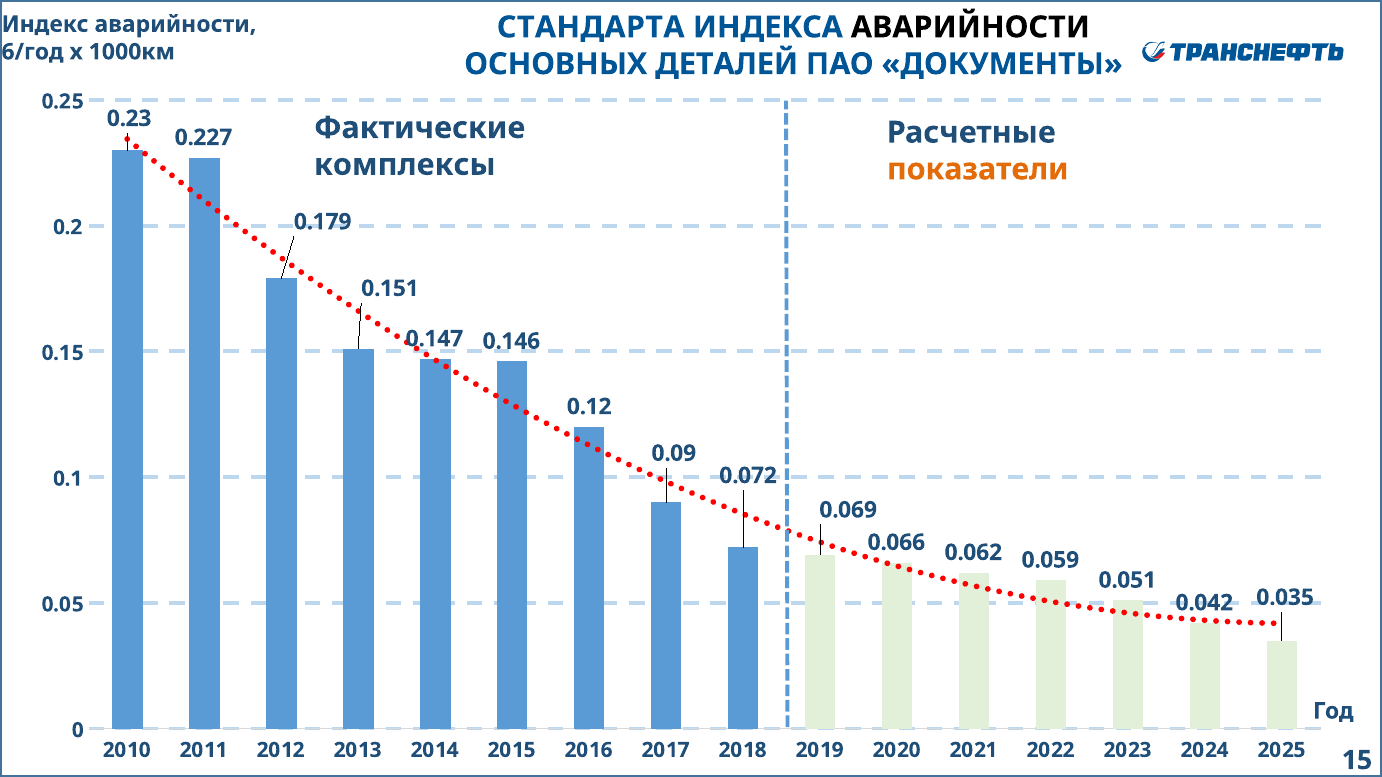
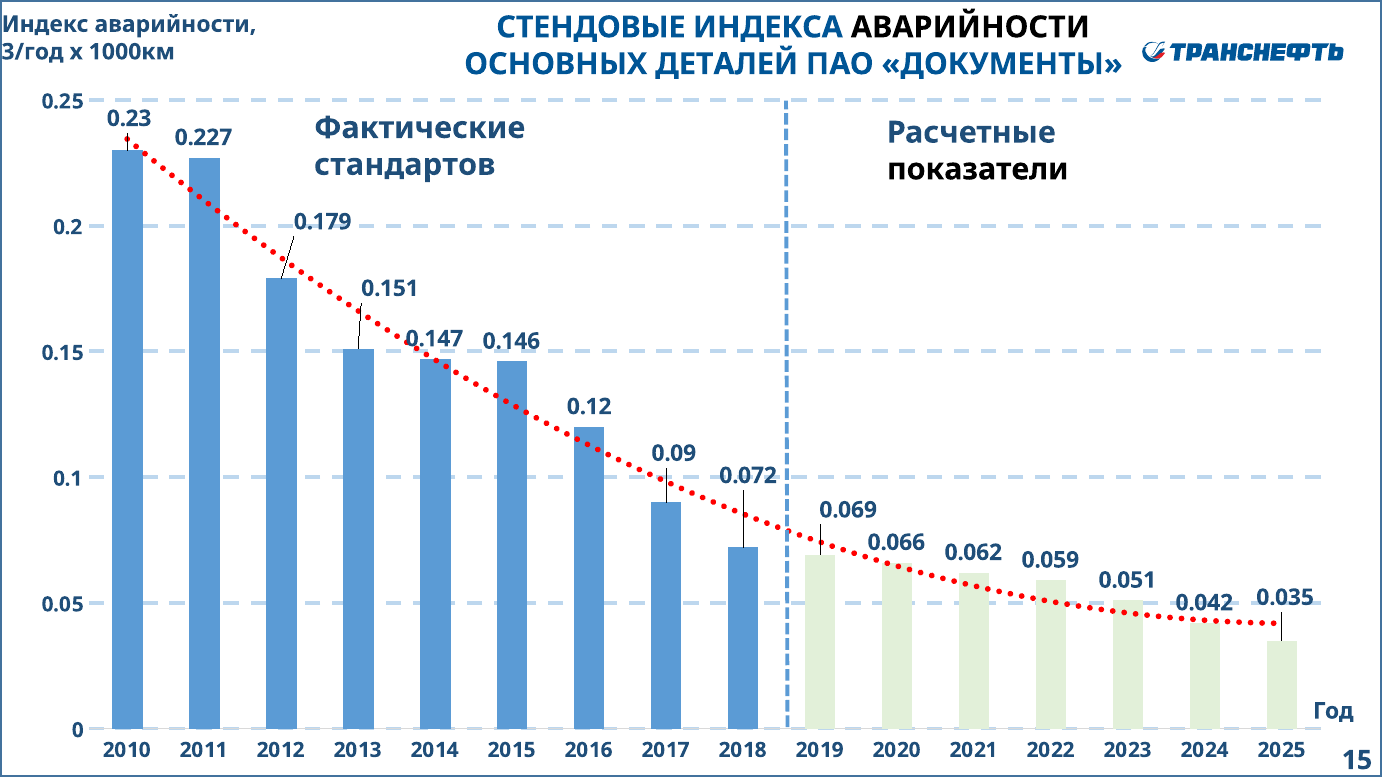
СТАНДАРТА: СТАНДАРТА -> СТЕНДОВЫЕ
6/год: 6/год -> 3/год
комплексы: комплексы -> стандартов
показатели colour: orange -> black
